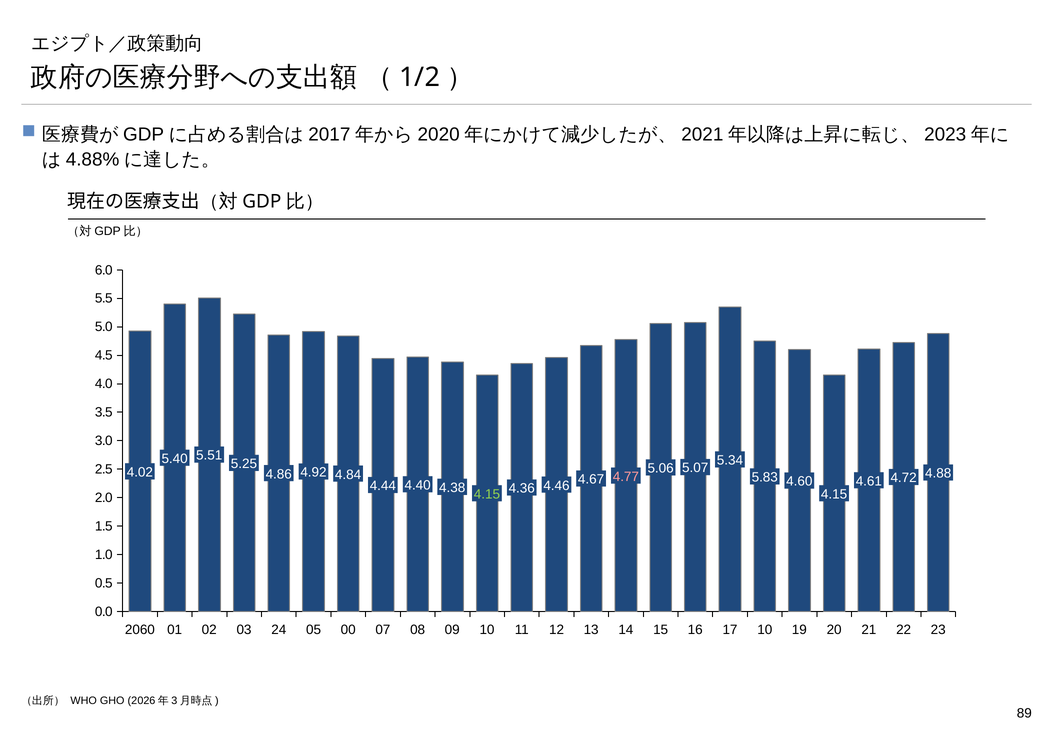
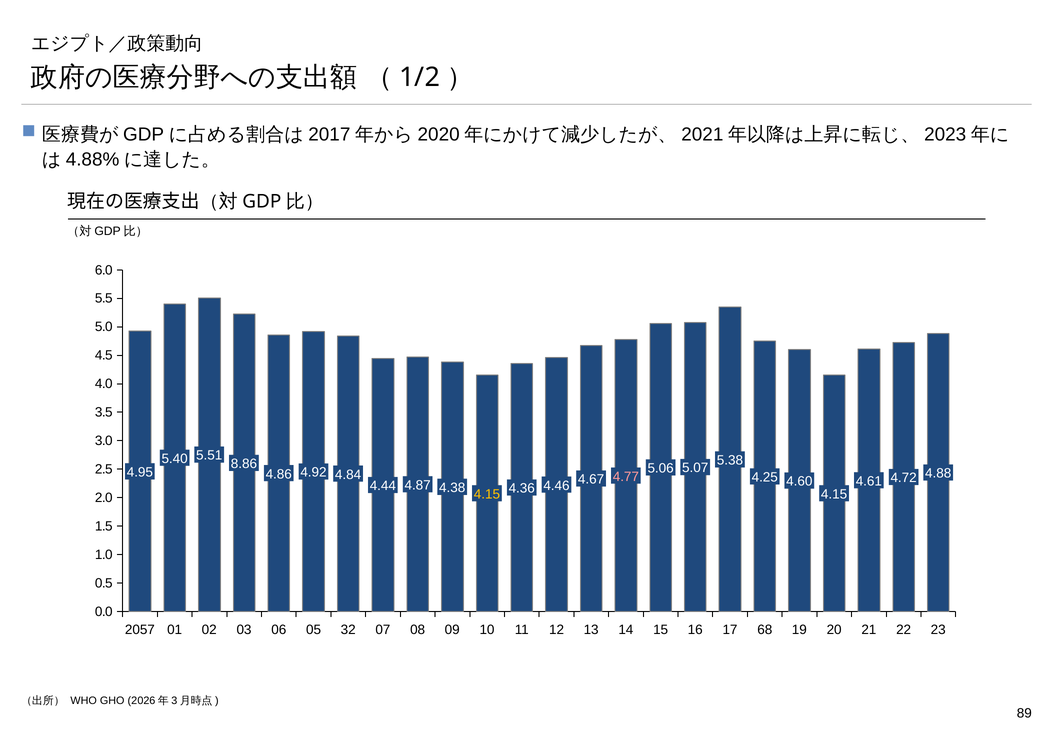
5.34: 5.34 -> 5.38
5.25: 5.25 -> 8.86
4.02: 4.02 -> 4.95
5.83: 5.83 -> 4.25
4.40: 4.40 -> 4.87
4.15 at (487, 494) colour: light green -> yellow
2060: 2060 -> 2057
24: 24 -> 06
00: 00 -> 32
17 10: 10 -> 68
